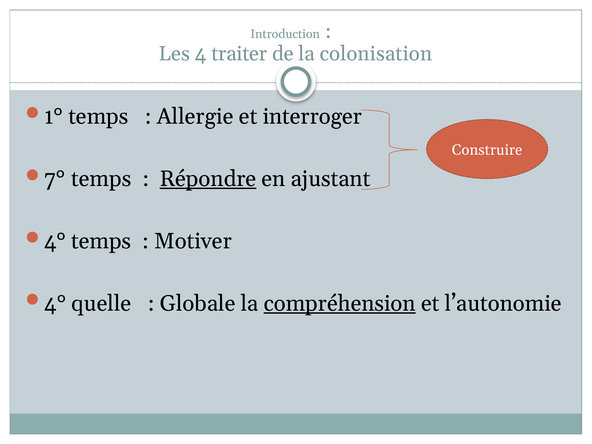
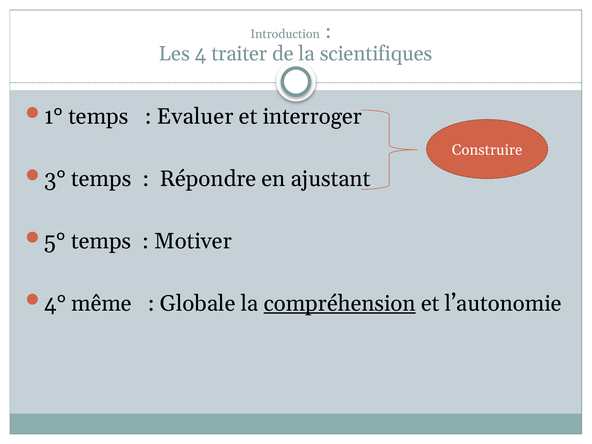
colonisation: colonisation -> scientifiques
Allergie: Allergie -> Evaluer
7°: 7° -> 3°
Répondre underline: present -> none
4° at (55, 241): 4° -> 5°
quelle: quelle -> même
